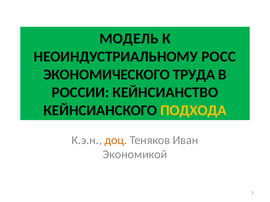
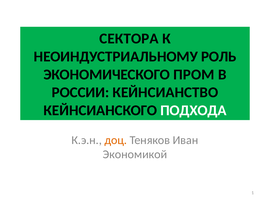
МОДЕЛЬ: МОДЕЛЬ -> СЕКТОРА
РОСС: РОСС -> РОЛЬ
ТРУДА: ТРУДА -> ПРОМ
ПОДХОДА colour: yellow -> white
